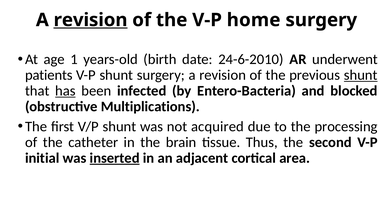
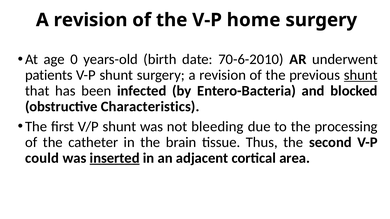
revision at (91, 20) underline: present -> none
1: 1 -> 0
24-6-2010: 24-6-2010 -> 70-6-2010
has underline: present -> none
Multiplications: Multiplications -> Characteristics
acquired: acquired -> bleeding
initial: initial -> could
